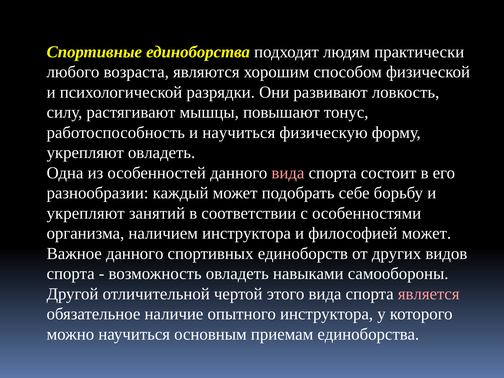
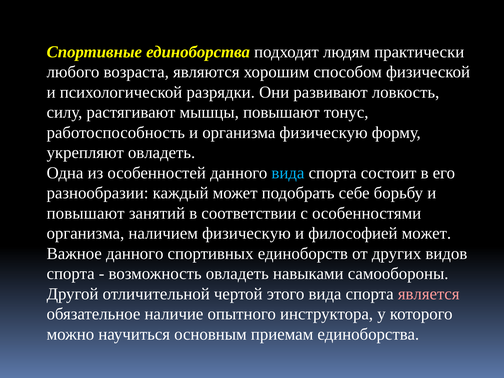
и научиться: научиться -> организма
вида at (288, 173) colour: pink -> light blue
укрепляют at (86, 213): укрепляют -> повышают
наличием инструктора: инструктора -> физическую
